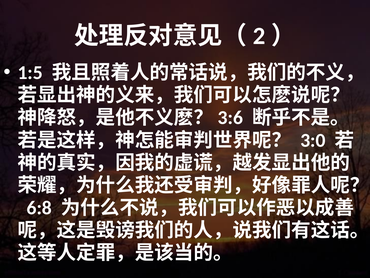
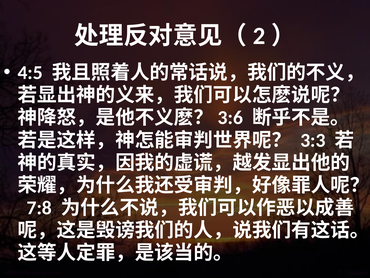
1:5: 1:5 -> 4:5
3:0: 3:0 -> 3:3
6:8: 6:8 -> 7:8
